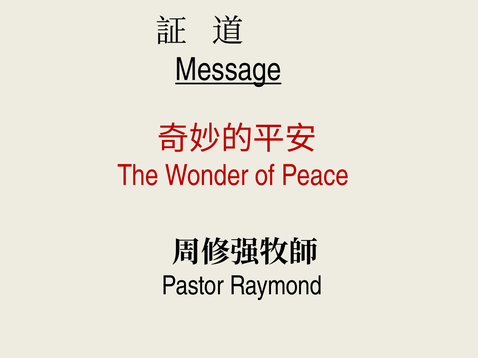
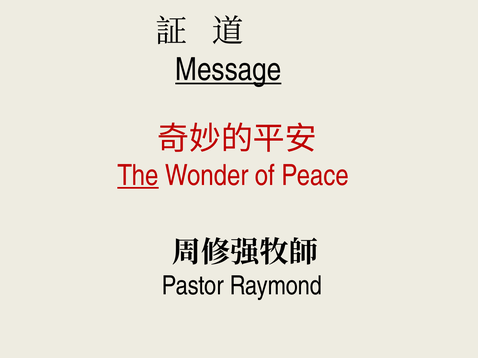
The underline: none -> present
